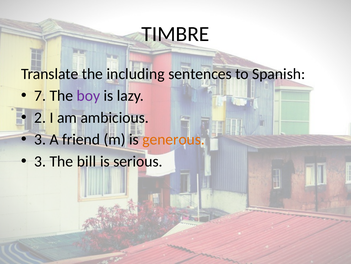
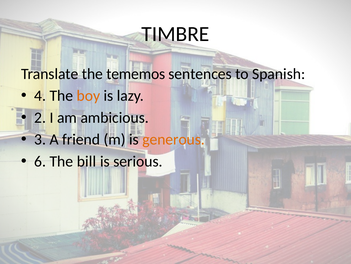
including: including -> tememos
7: 7 -> 4
boy colour: purple -> orange
3 at (40, 161): 3 -> 6
